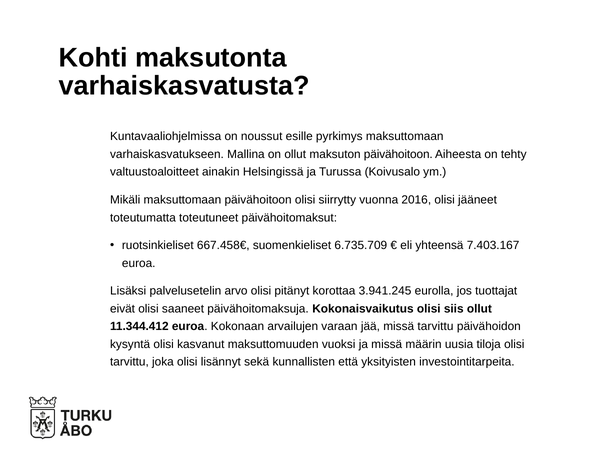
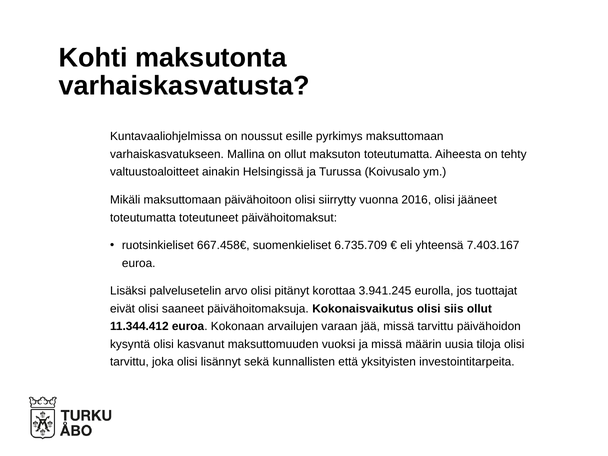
maksuton päivähoitoon: päivähoitoon -> toteutumatta
